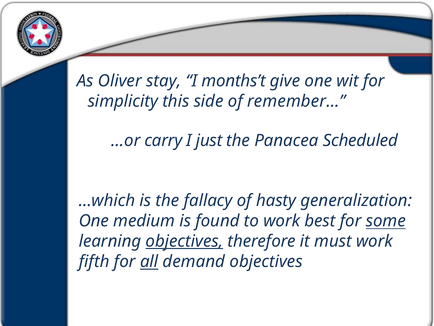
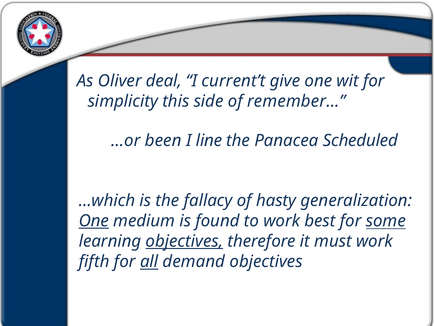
stay: stay -> deal
months’t: months’t -> current’t
carry: carry -> been
just: just -> line
One at (94, 221) underline: none -> present
